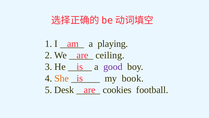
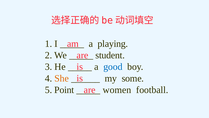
ceiling: ceiling -> student
good colour: purple -> blue
book: book -> some
Desk: Desk -> Point
cookies: cookies -> women
